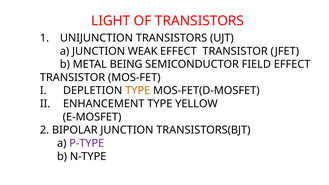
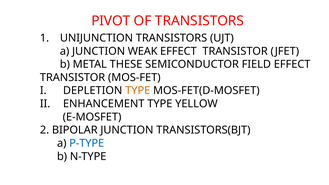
LIGHT: LIGHT -> PIVOT
BEING: BEING -> THESE
P-TYPE colour: purple -> blue
